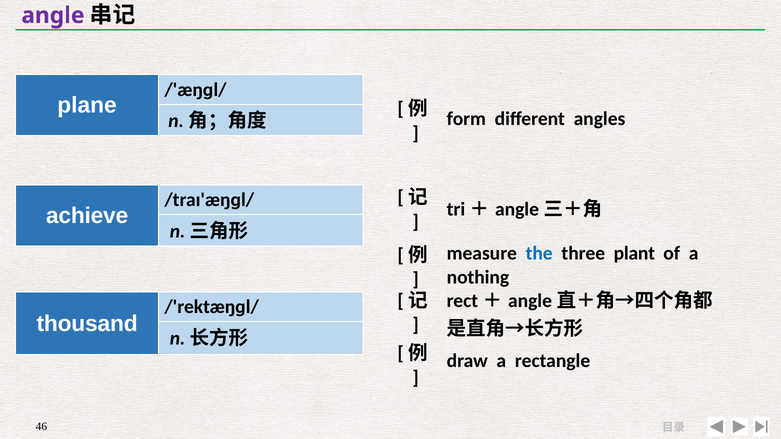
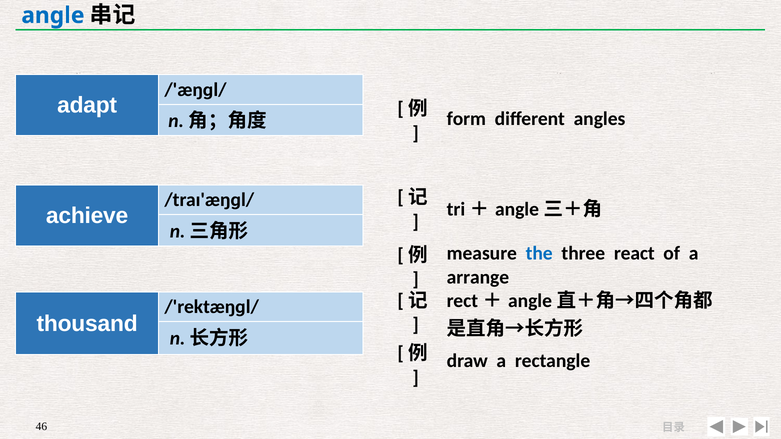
angle colour: purple -> blue
plane: plane -> adapt
plant: plant -> react
nothing: nothing -> arrange
